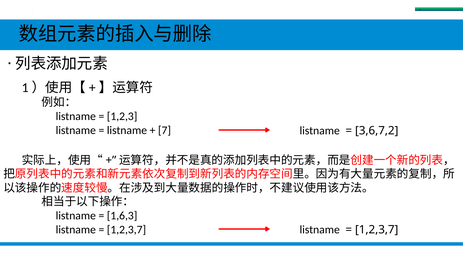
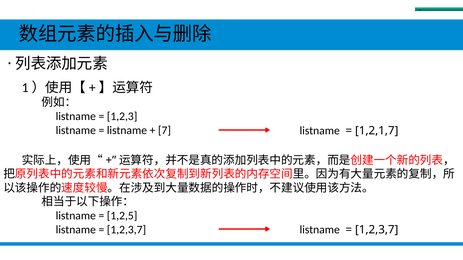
3,6,7,2: 3,6,7,2 -> 1,2,1,7
1,6,3: 1,6,3 -> 1,2,5
